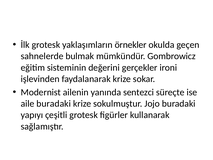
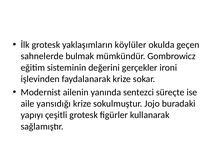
örnekler: örnekler -> köylüler
aile buradaki: buradaki -> yansıdığı
